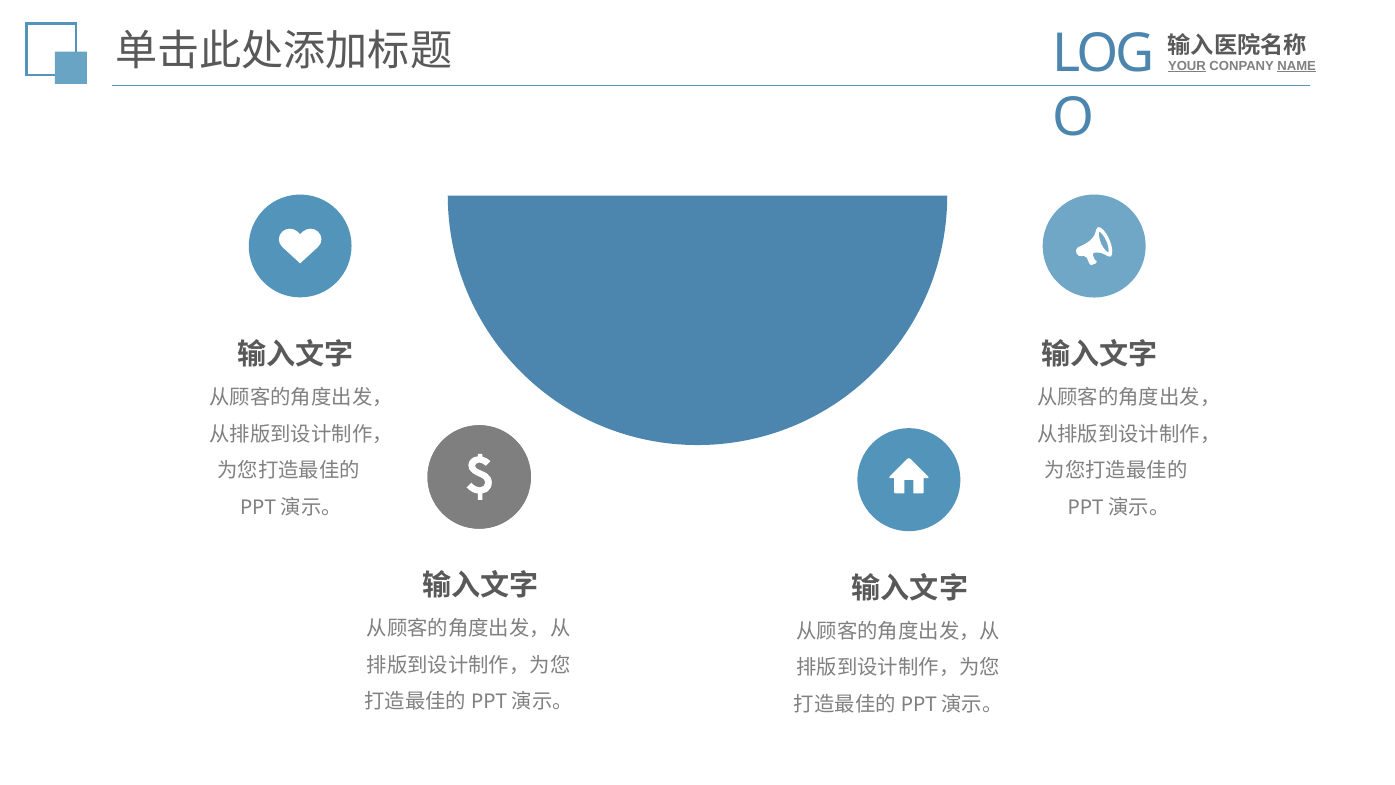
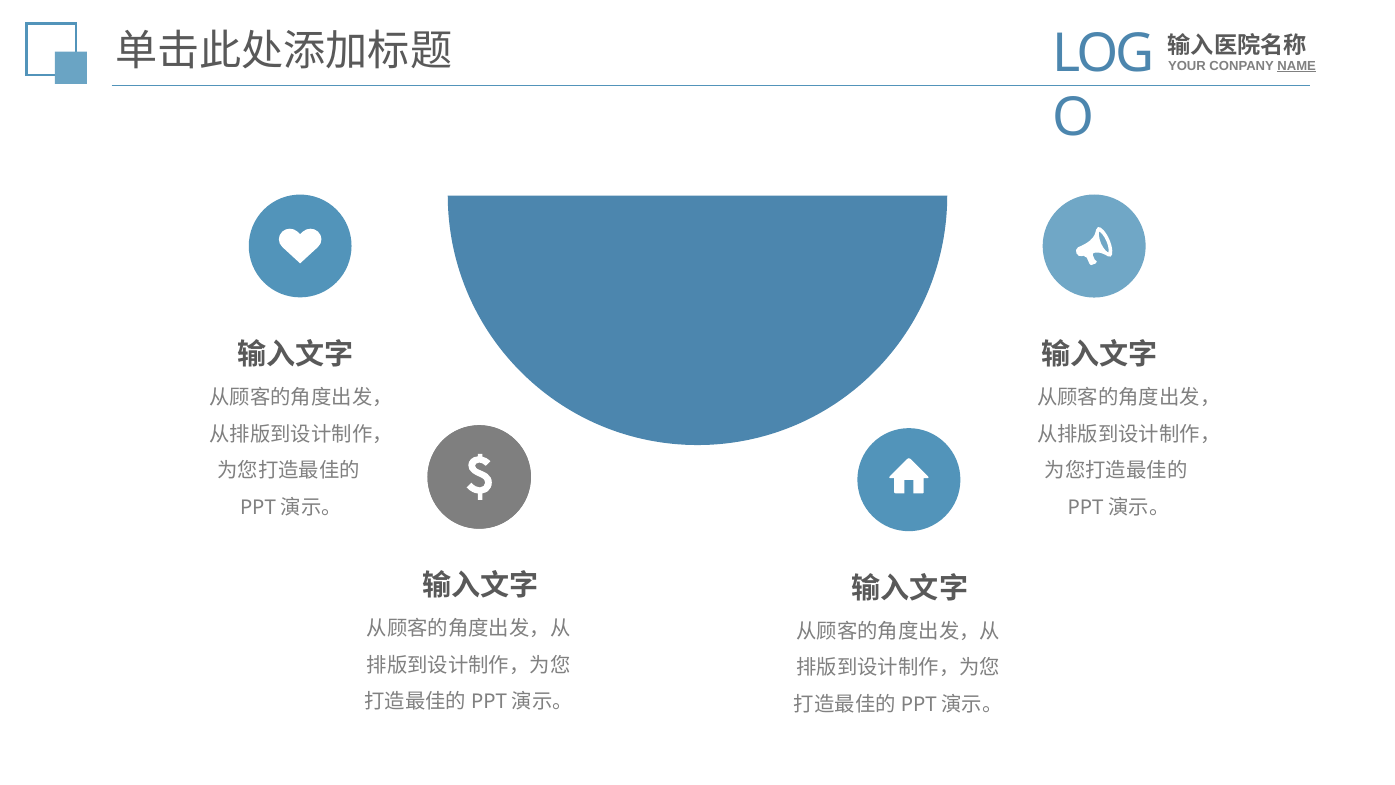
YOUR underline: present -> none
